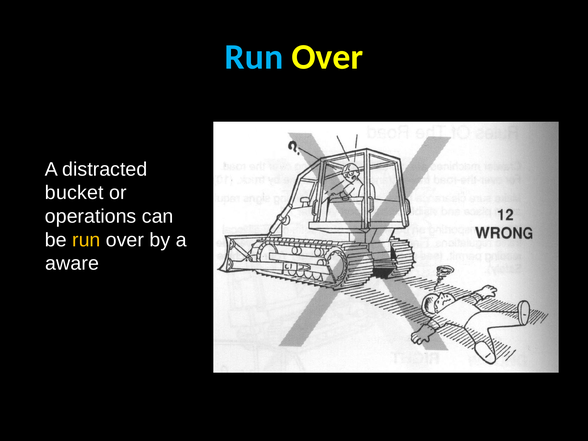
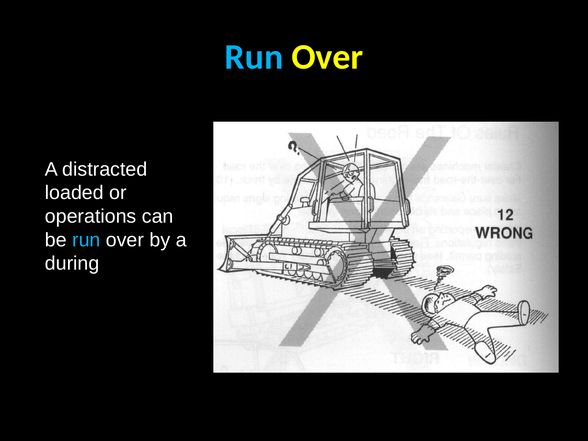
bucket: bucket -> loaded
run at (86, 240) colour: yellow -> light blue
aware: aware -> during
